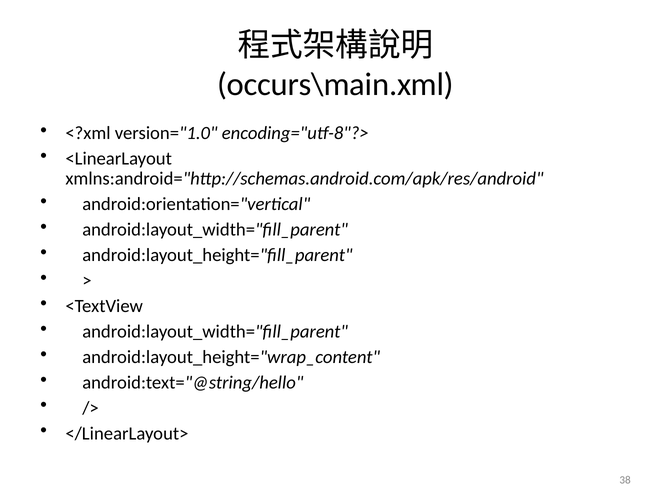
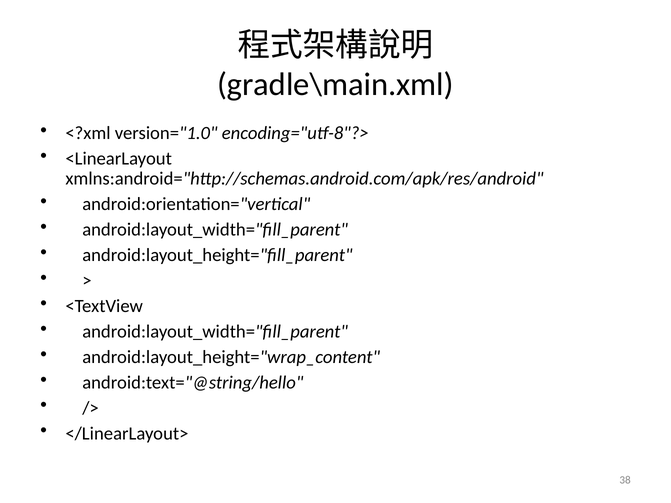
occurs\main.xml: occurs\main.xml -> gradle\main.xml
